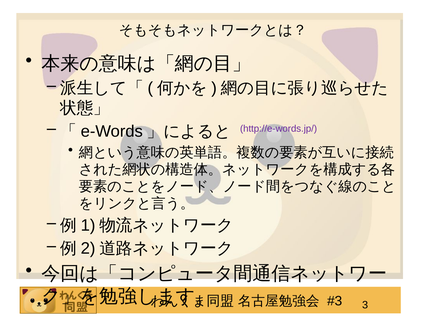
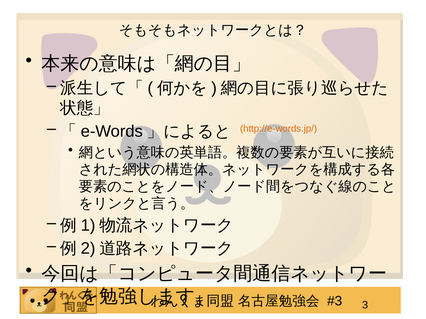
http://e-words.jp/ colour: purple -> orange
